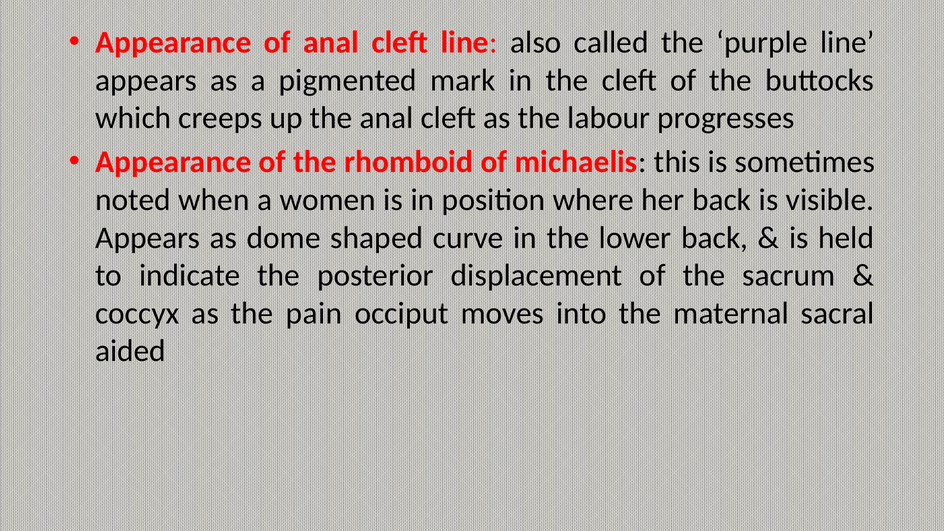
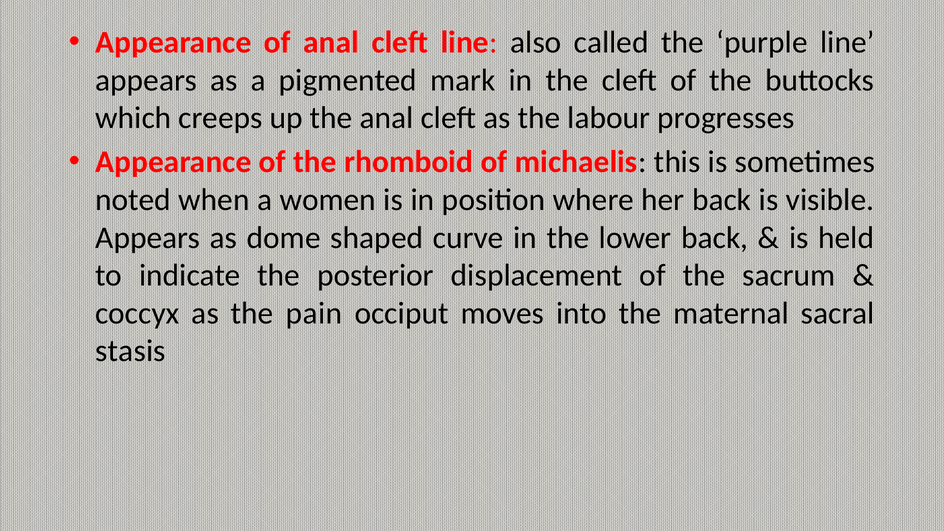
aided: aided -> stasis
